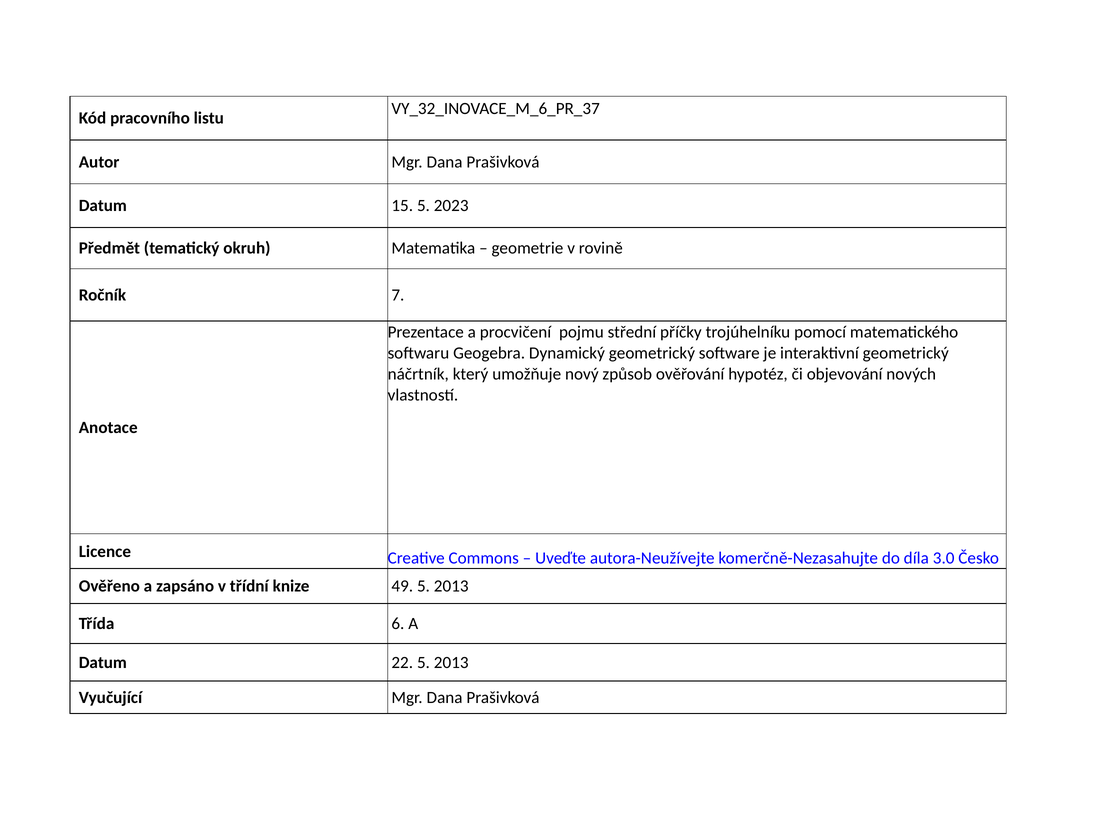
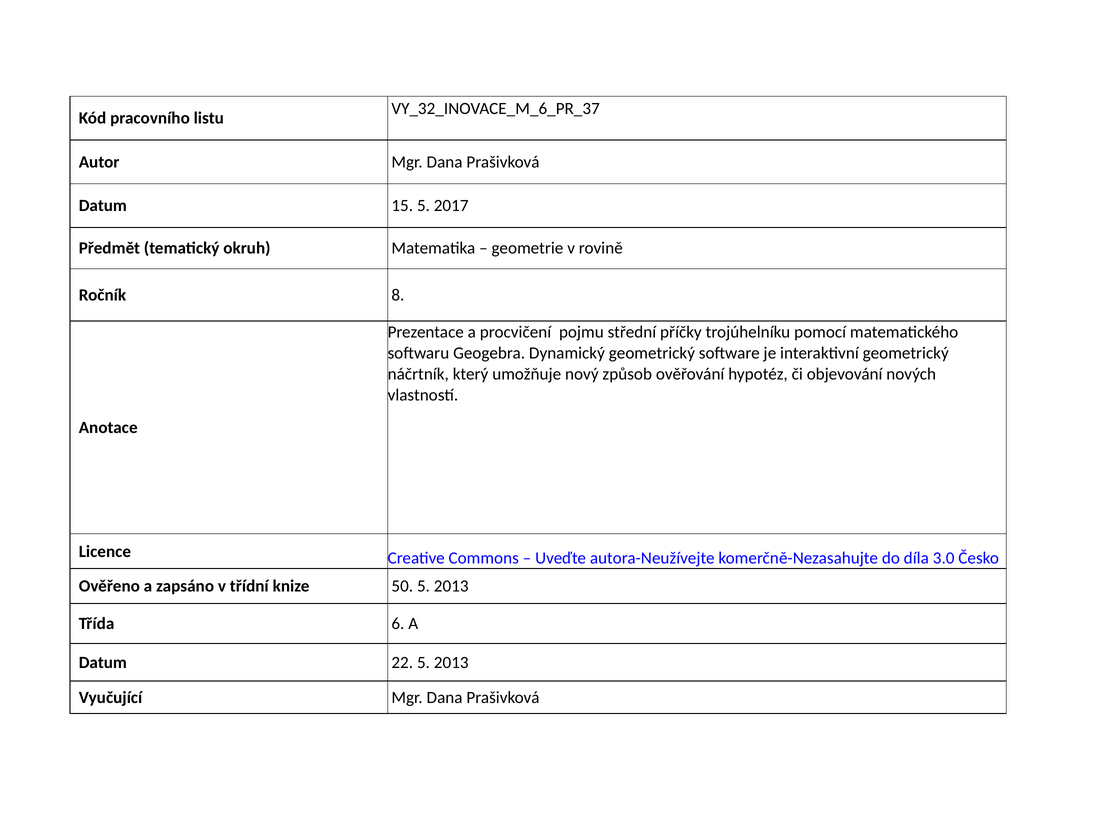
2023: 2023 -> 2017
7: 7 -> 8
49: 49 -> 50
